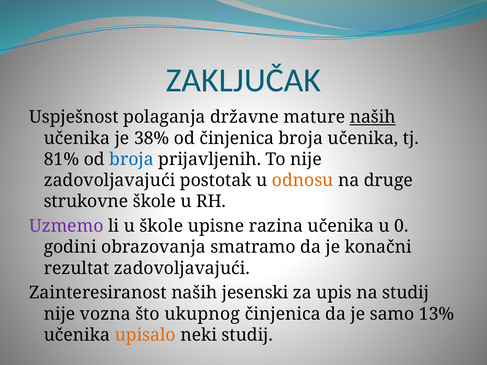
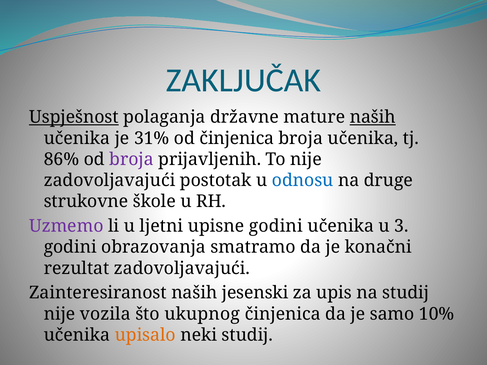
Uspješnost underline: none -> present
38%: 38% -> 31%
81%: 81% -> 86%
broja at (132, 159) colour: blue -> purple
odnosu colour: orange -> blue
u škole: škole -> ljetni
upisne razina: razina -> godini
0: 0 -> 3
vozna: vozna -> vozila
13%: 13% -> 10%
